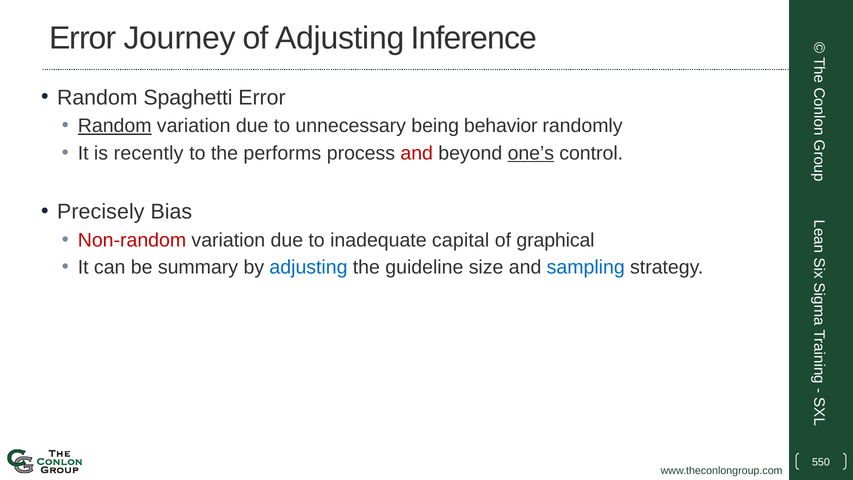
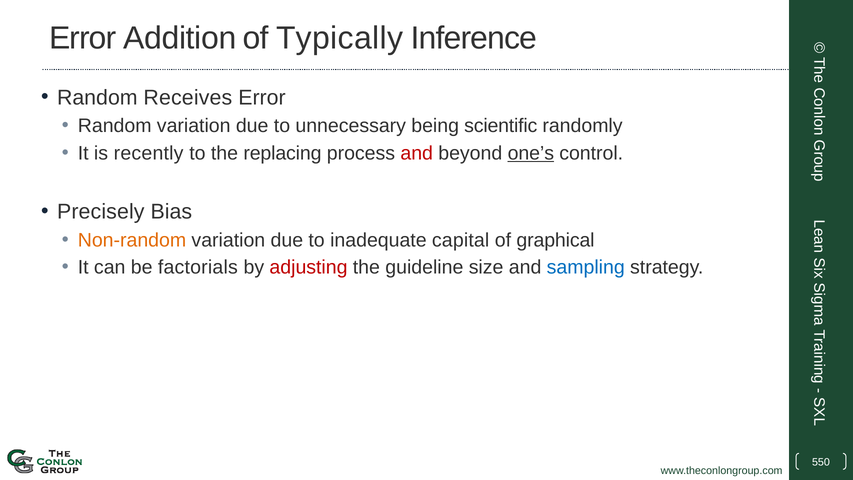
Journey: Journey -> Addition
of Adjusting: Adjusting -> Typically
Spaghetti: Spaghetti -> Receives
Random at (115, 126) underline: present -> none
behavior: behavior -> scientific
performs: performs -> replacing
Non-random colour: red -> orange
summary: summary -> factorials
adjusting at (309, 267) colour: blue -> red
